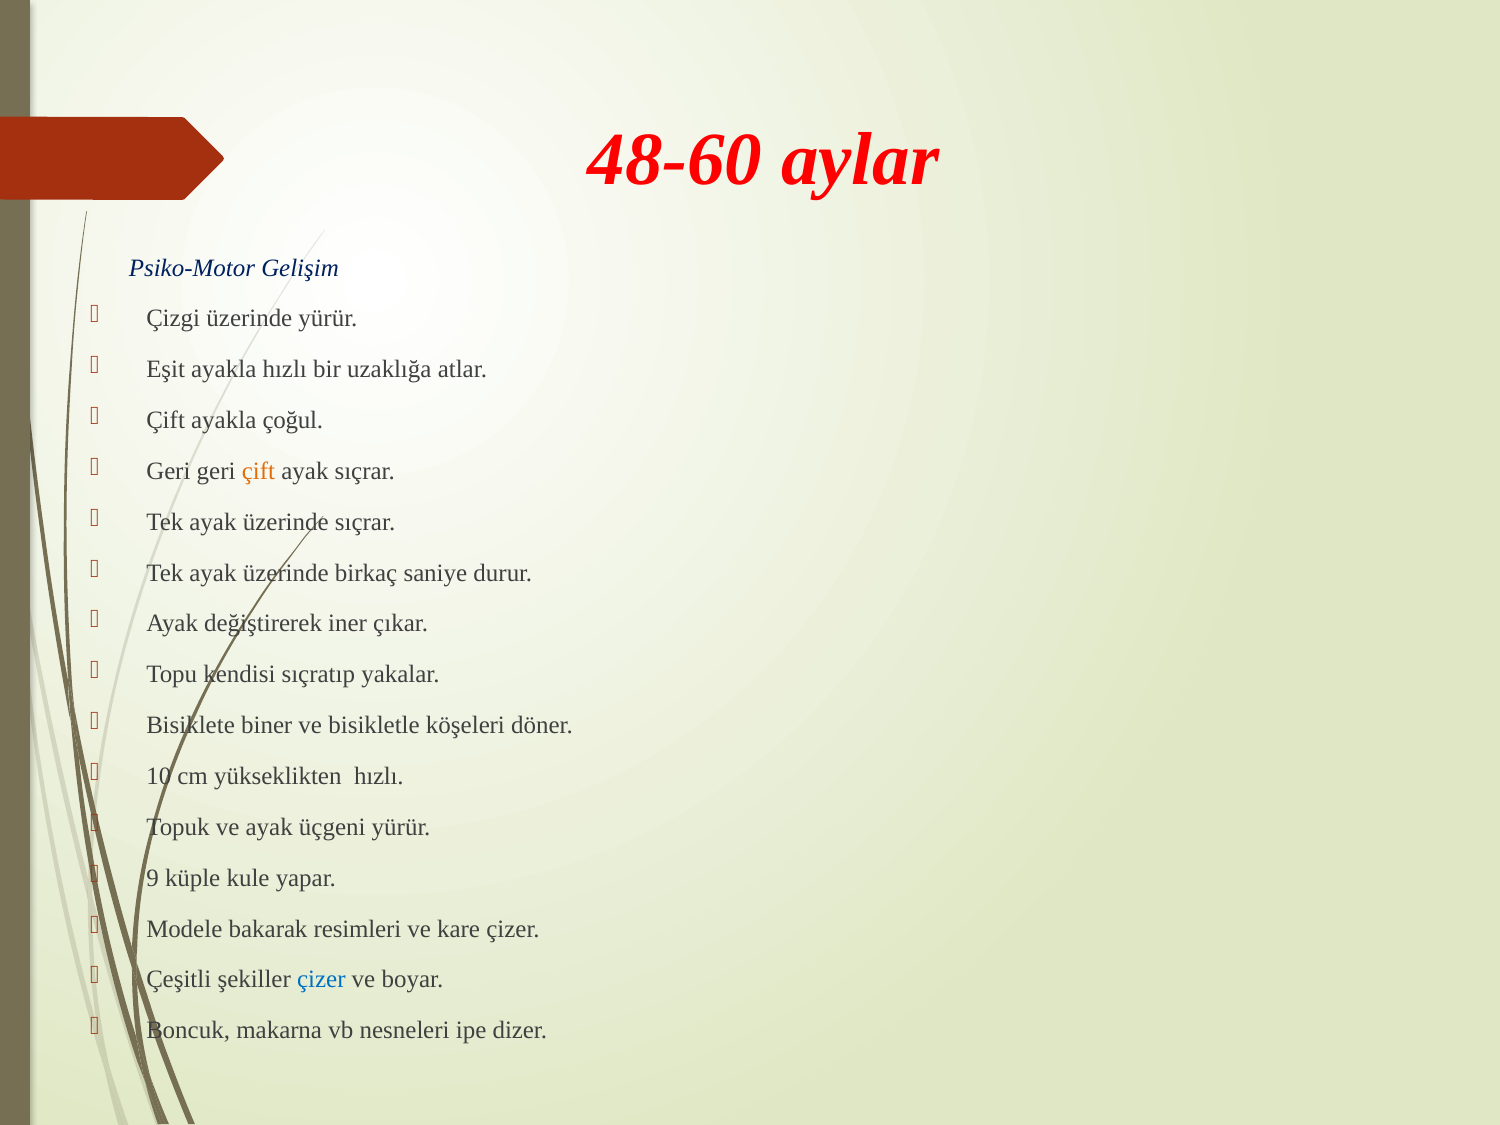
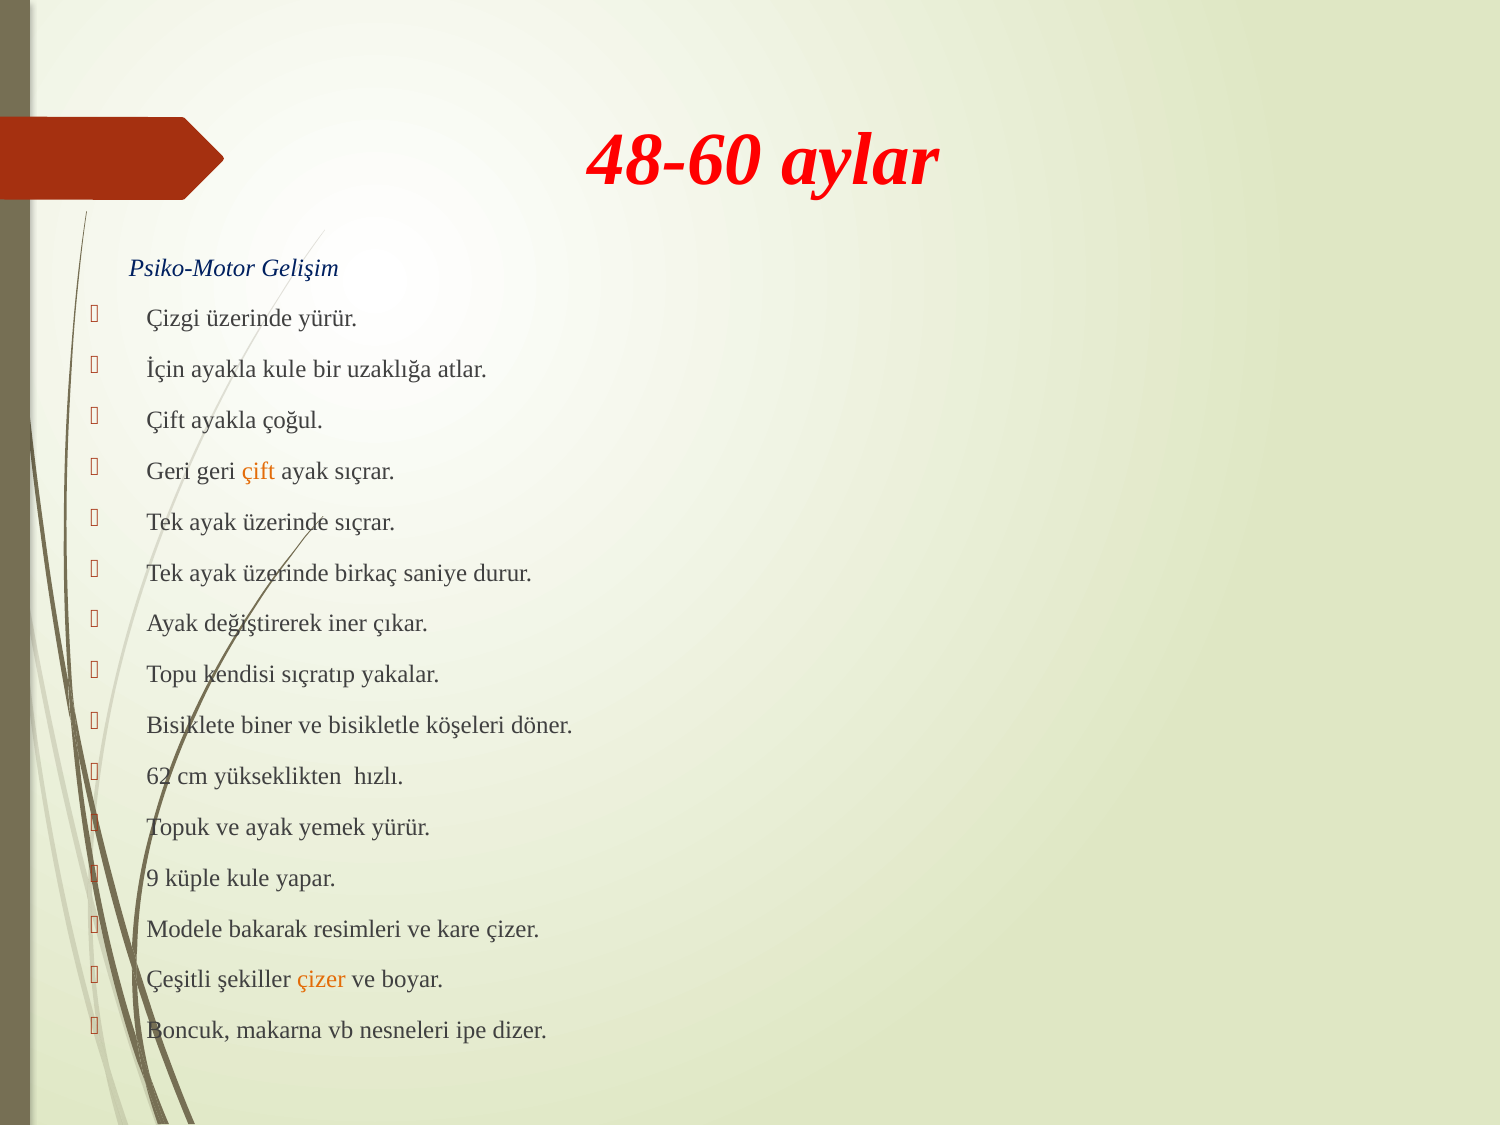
Eşit: Eşit -> İçin
ayakla hızlı: hızlı -> kule
10: 10 -> 62
üçgeni: üçgeni -> yemek
çizer at (321, 980) colour: blue -> orange
